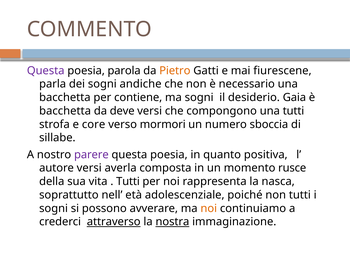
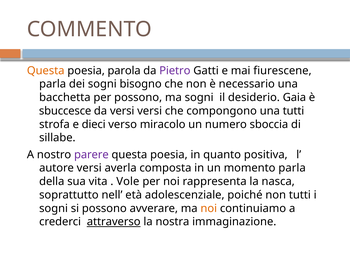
Questa at (46, 70) colour: purple -> orange
Pietro colour: orange -> purple
andiche: andiche -> bisogno
per contiene: contiene -> possono
bacchetta at (65, 111): bacchetta -> sbuccesce
da deve: deve -> versi
core: core -> dieci
mormori: mormori -> miracolo
momento rusce: rusce -> parla
Tutti at (128, 181): Tutti -> Vole
nostra underline: present -> none
